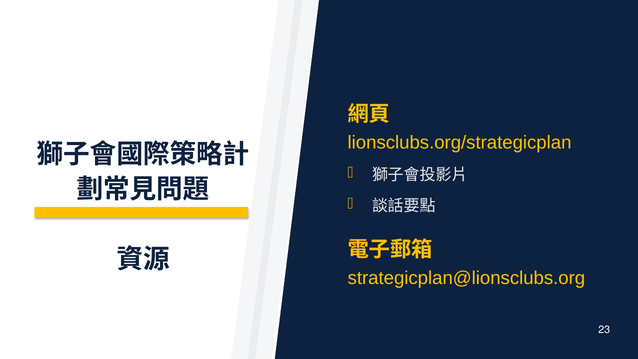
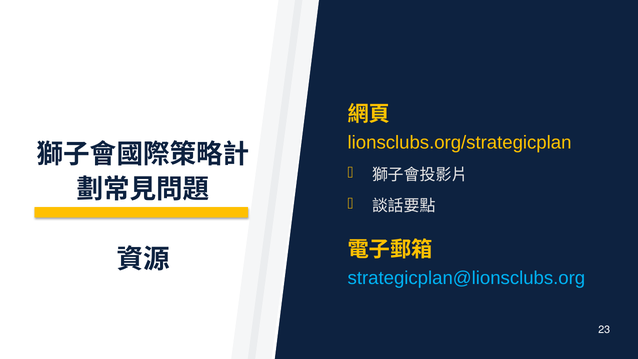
strategicplan@lionsclubs.org colour: yellow -> light blue
